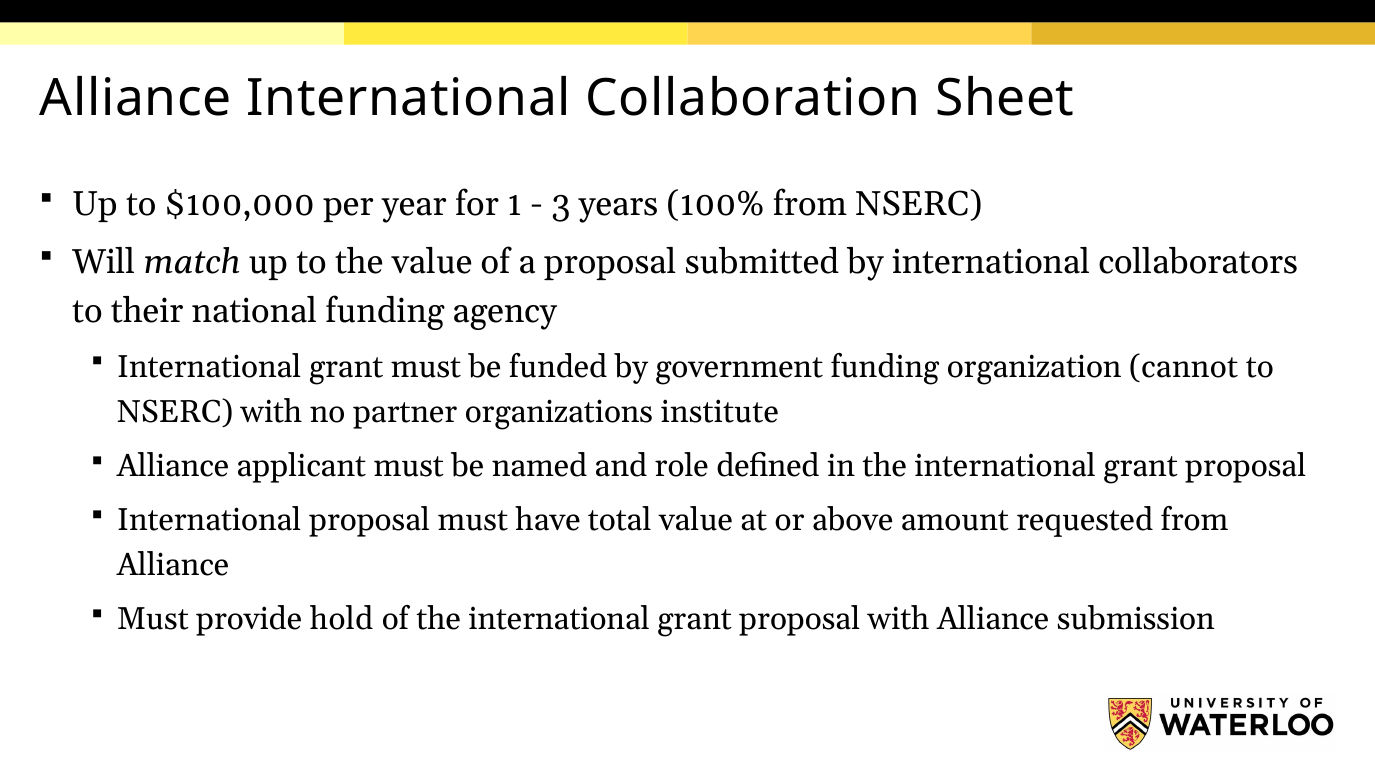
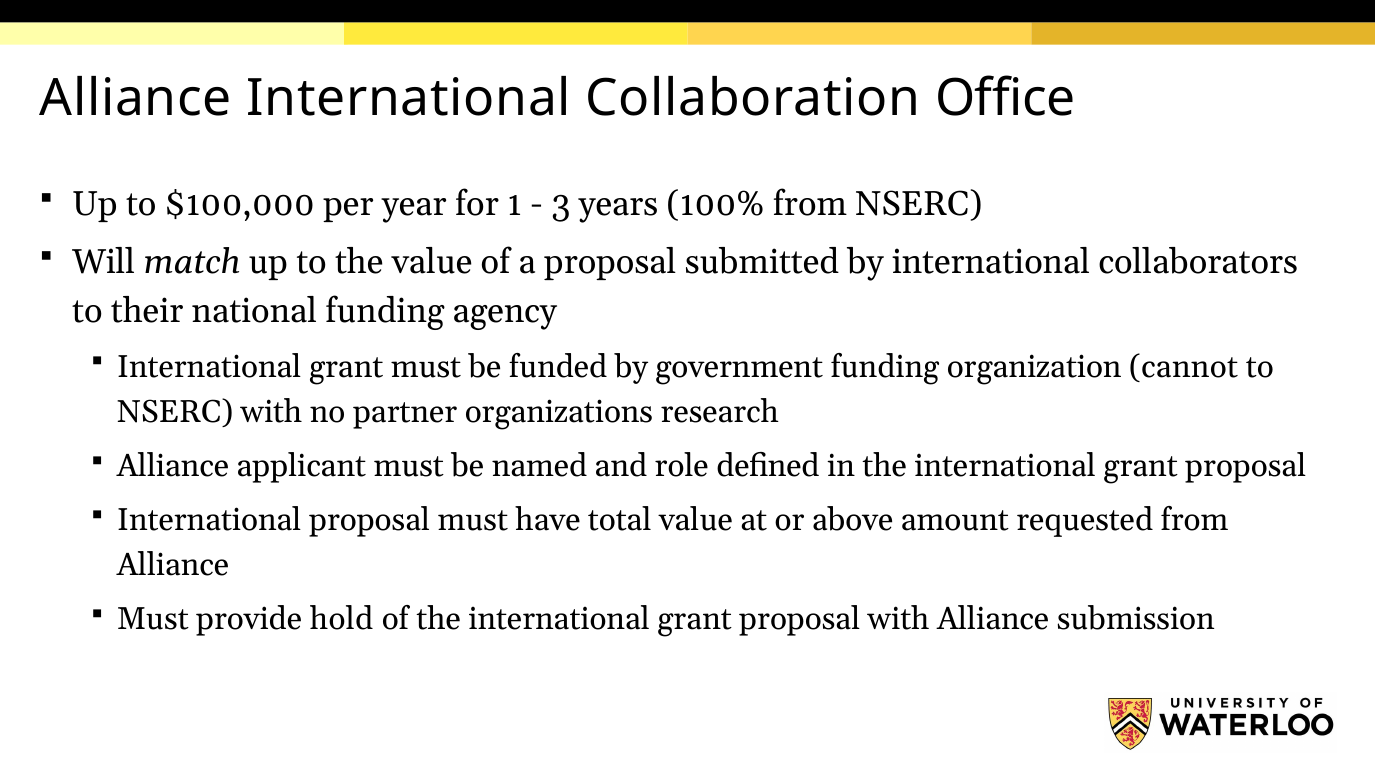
Sheet: Sheet -> Office
institute: institute -> research
